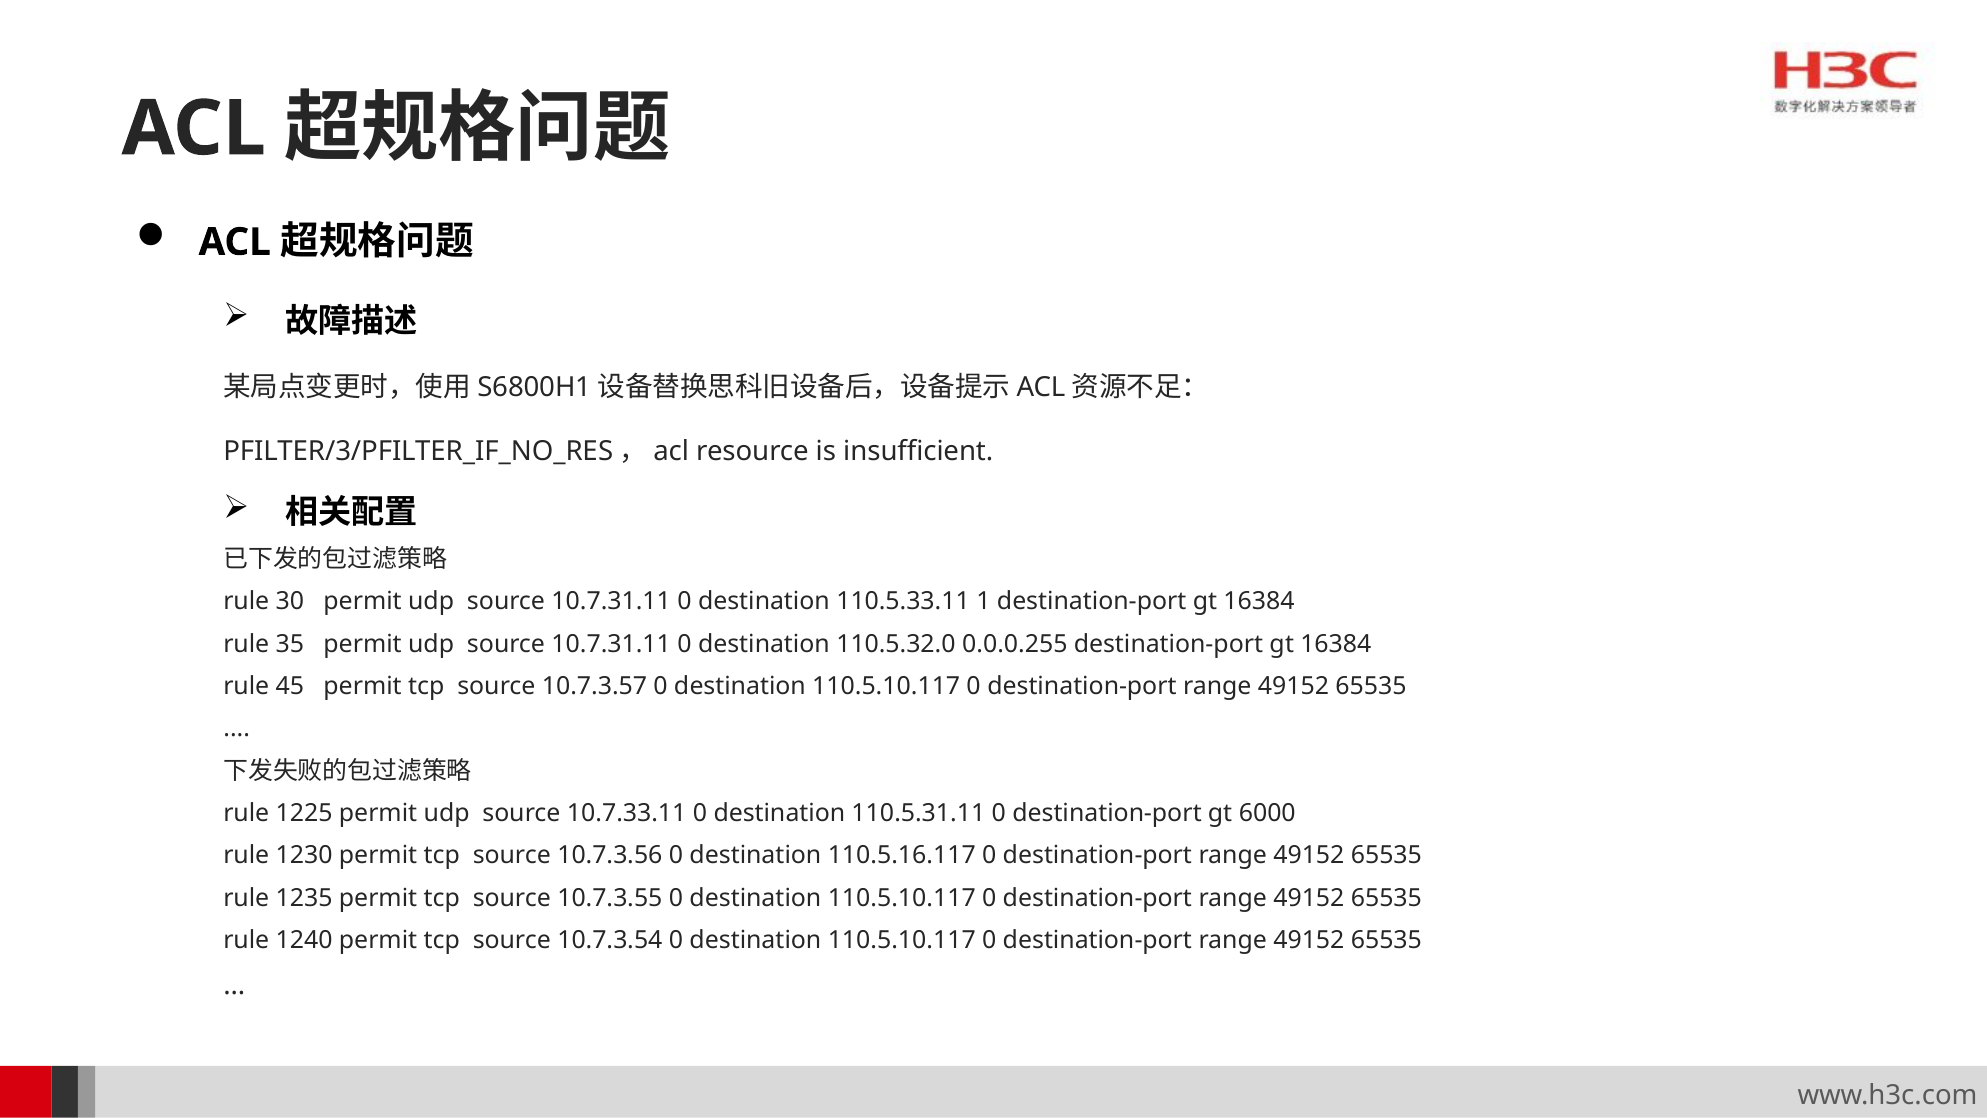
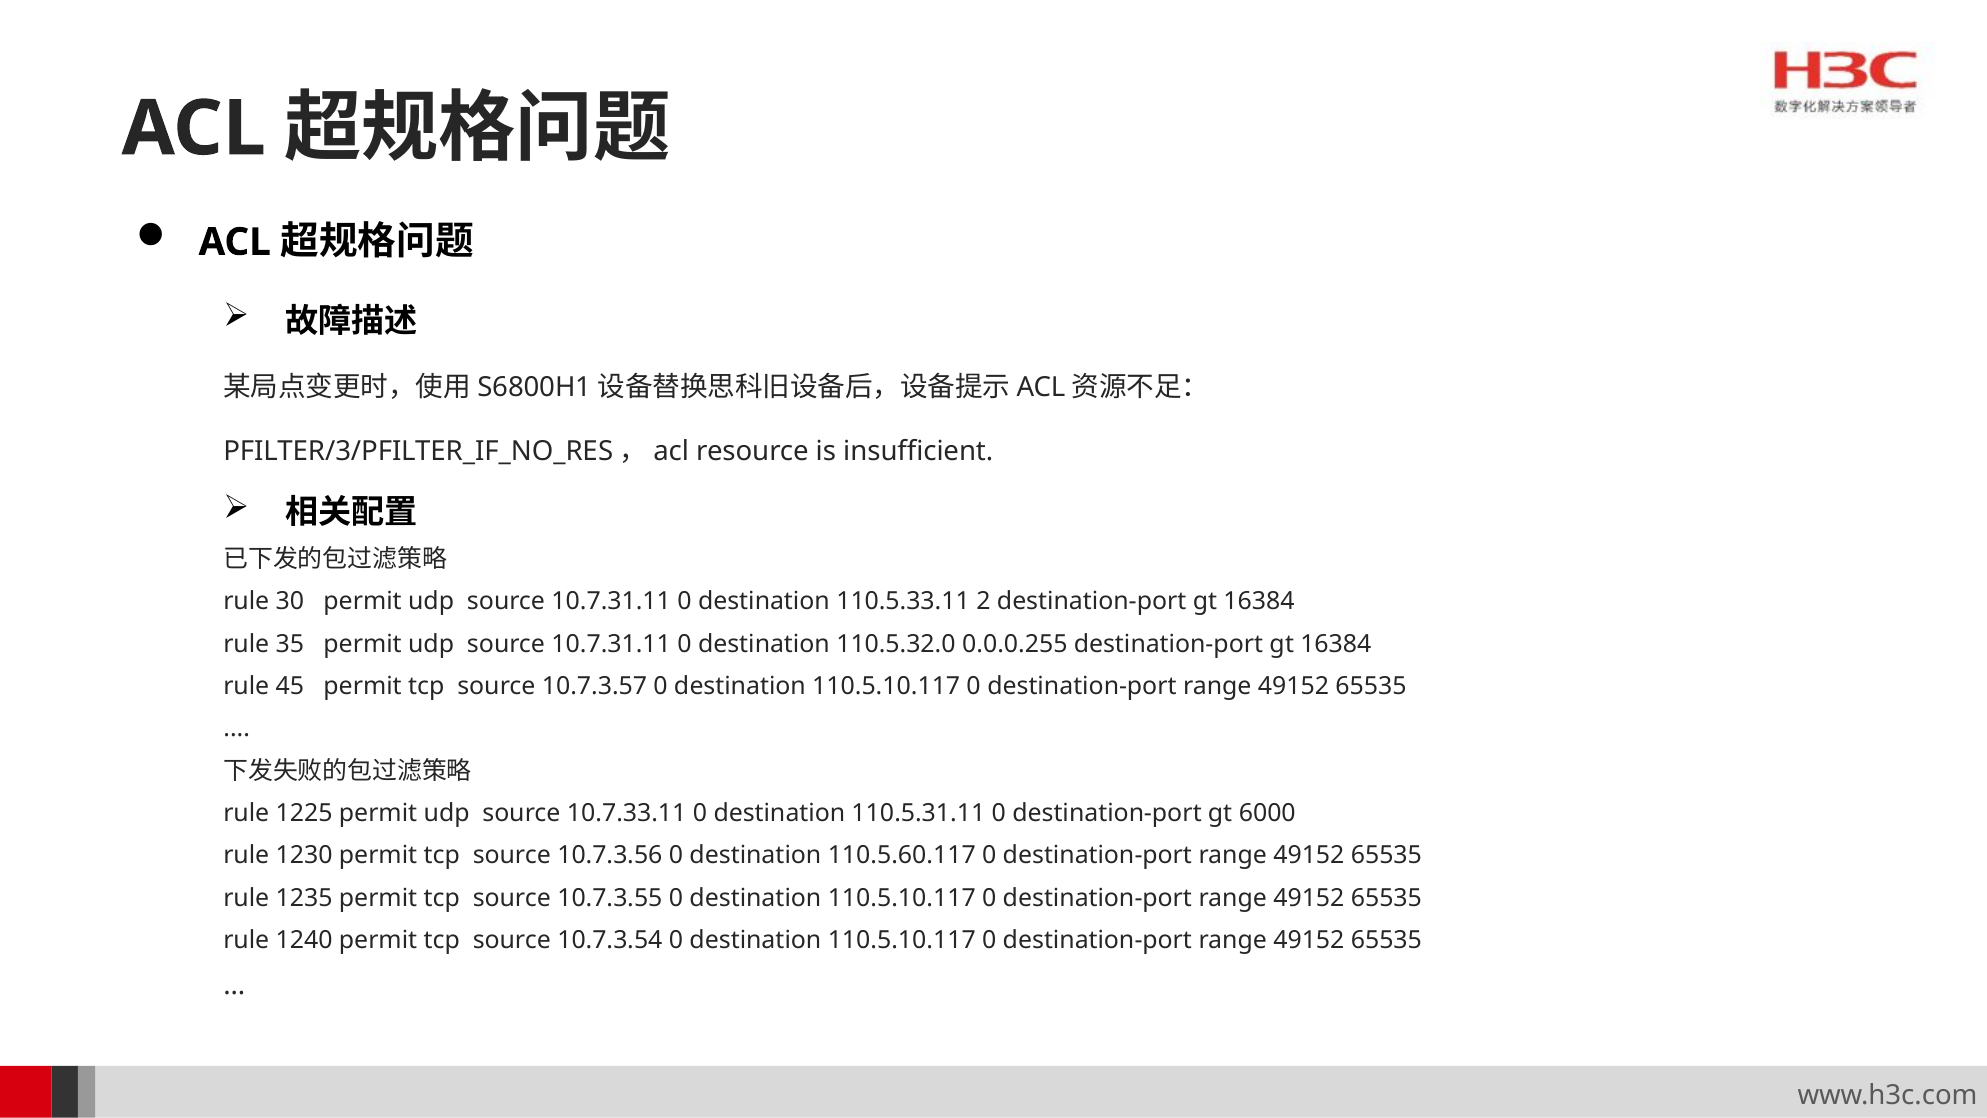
1: 1 -> 2
110.5.16.117: 110.5.16.117 -> 110.5.60.117
